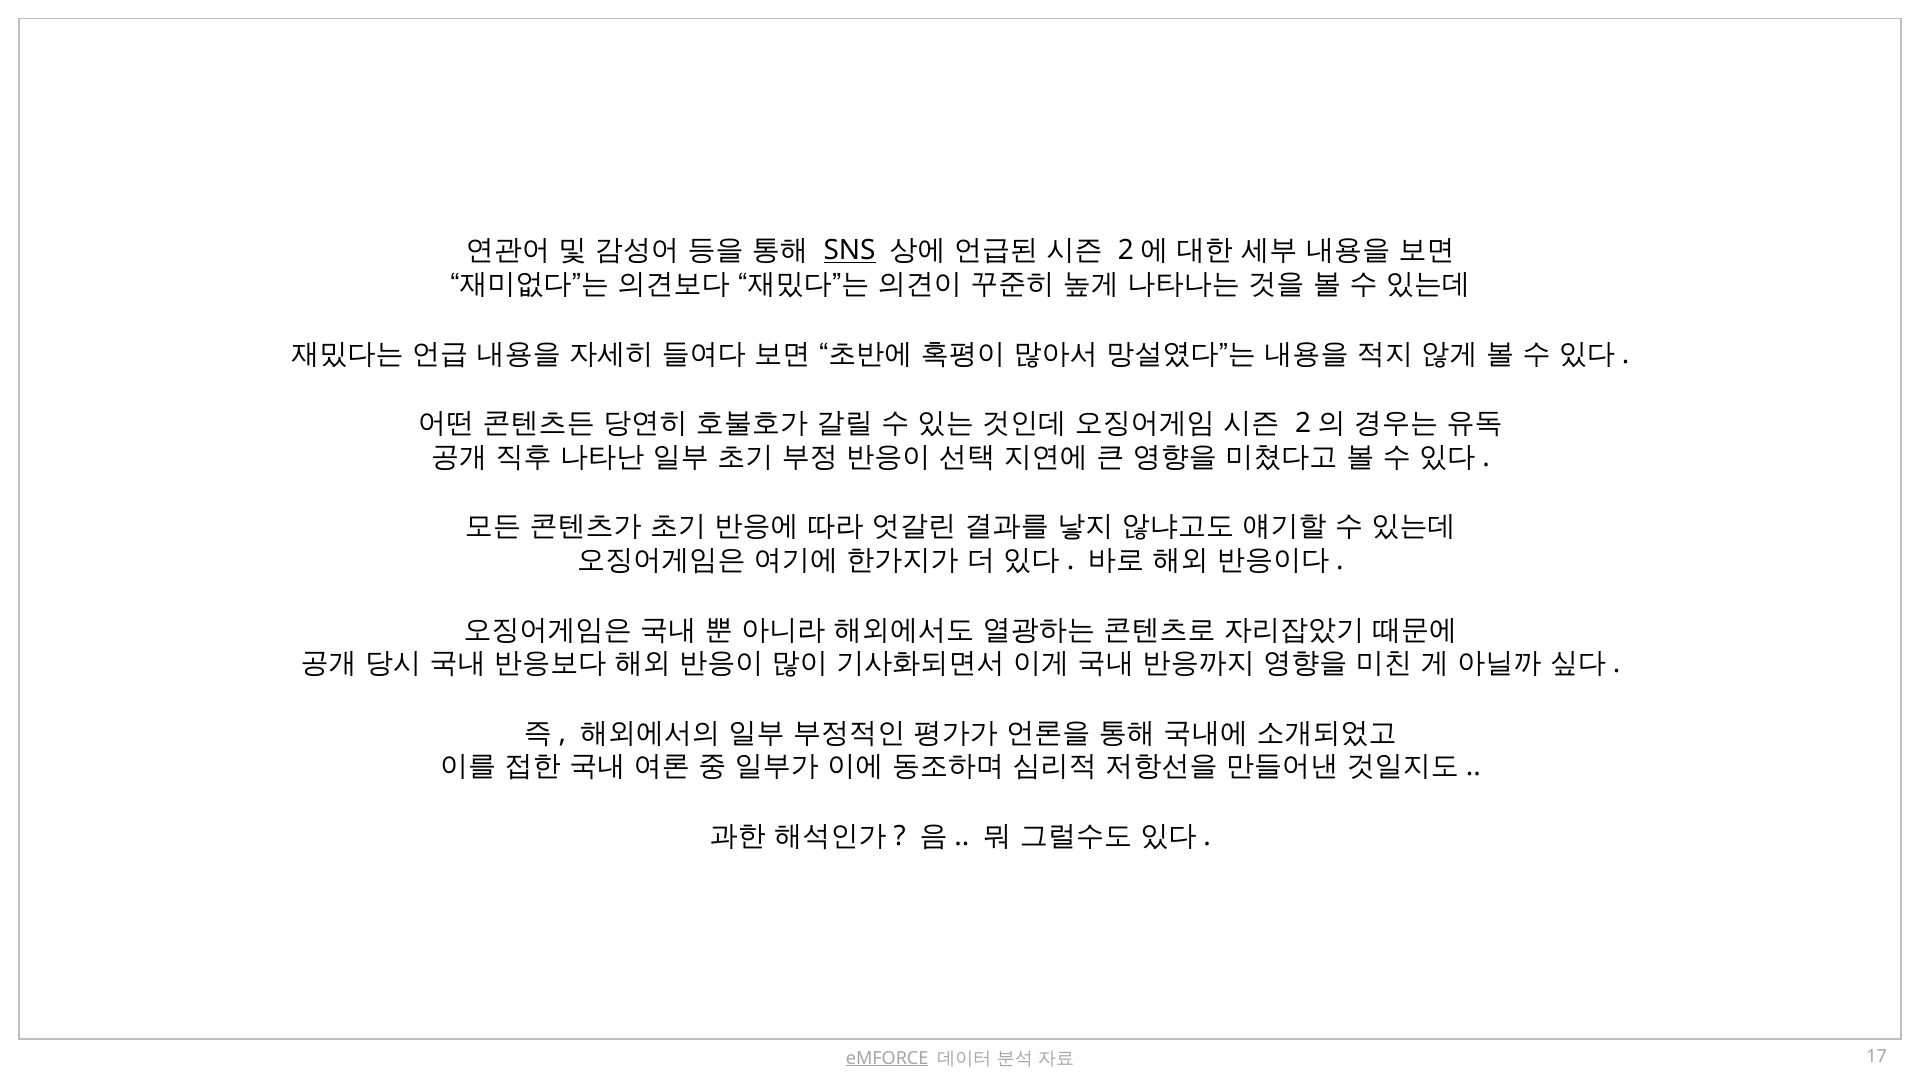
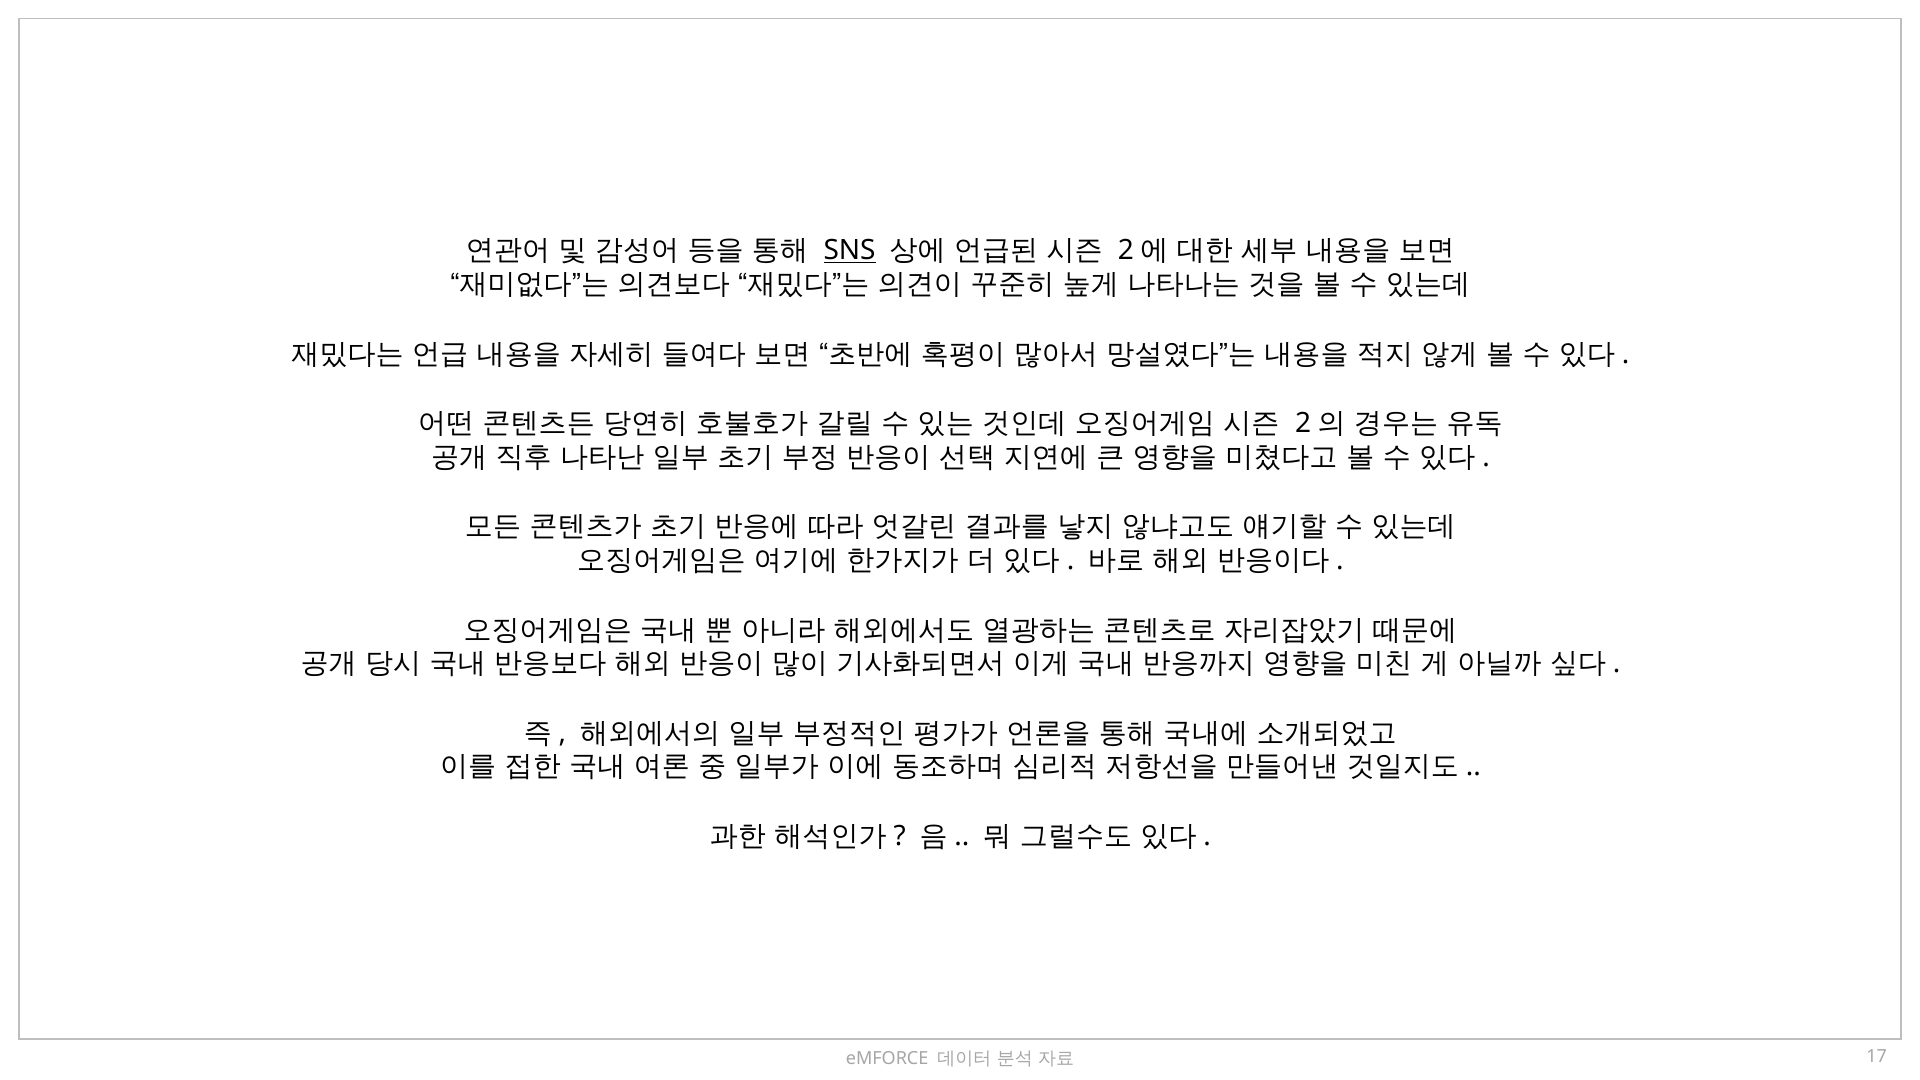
eMFORCE underline: present -> none
